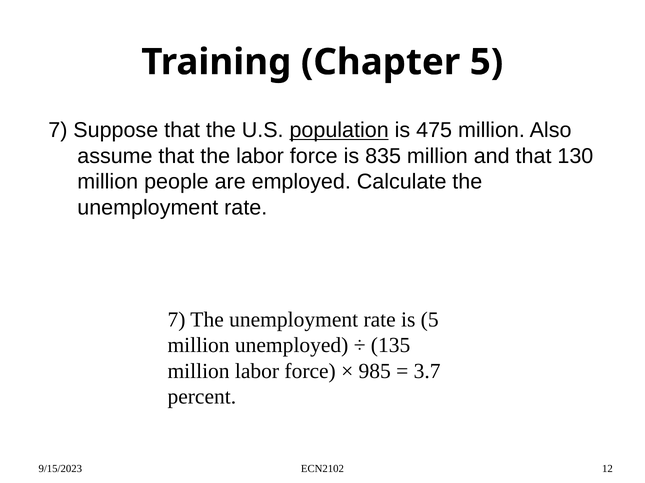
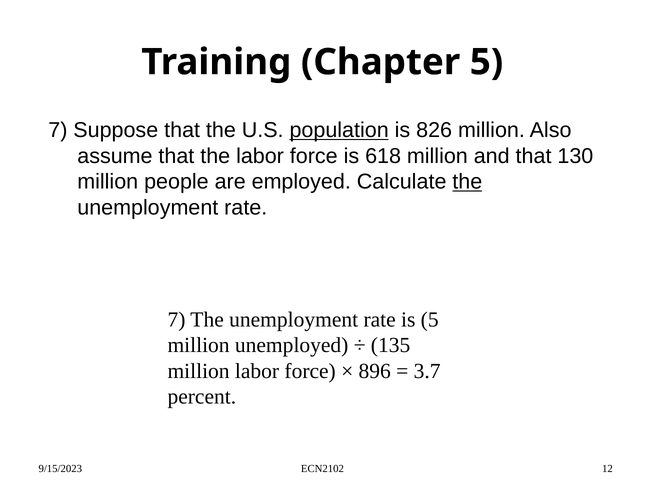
475: 475 -> 826
835: 835 -> 618
the at (467, 182) underline: none -> present
985: 985 -> 896
